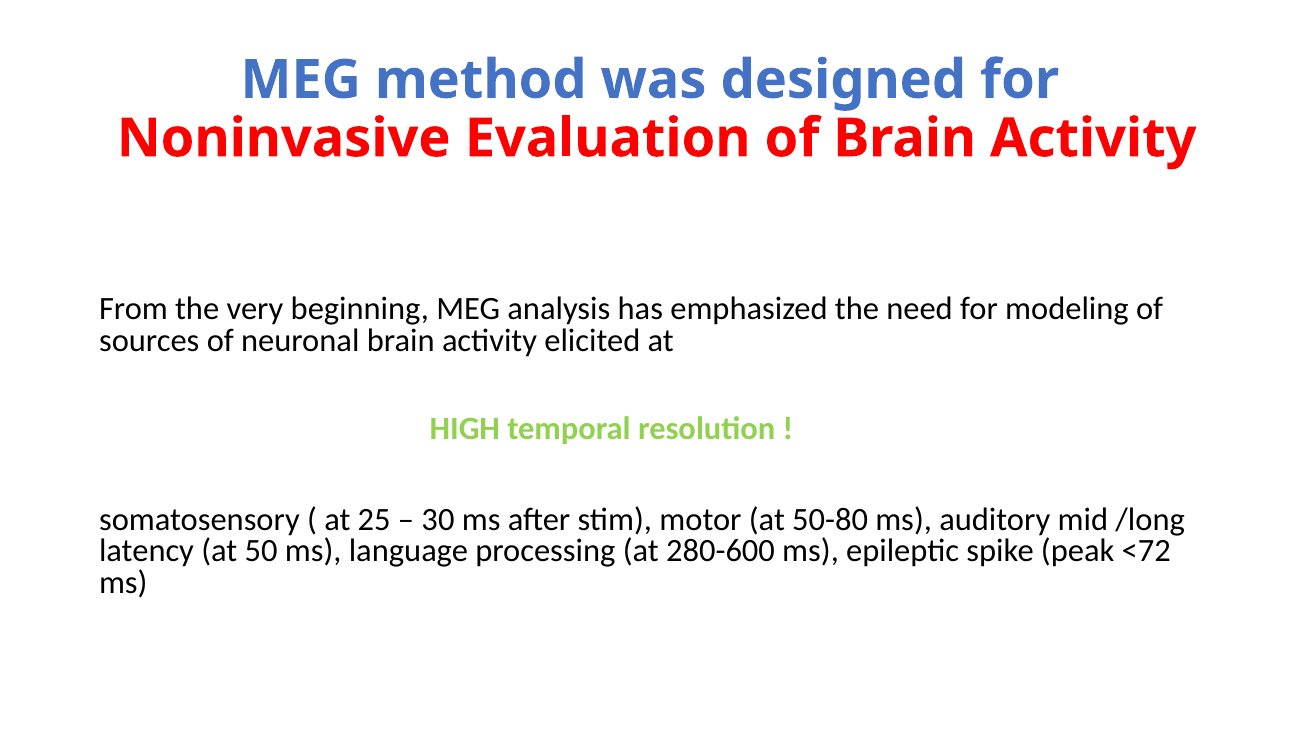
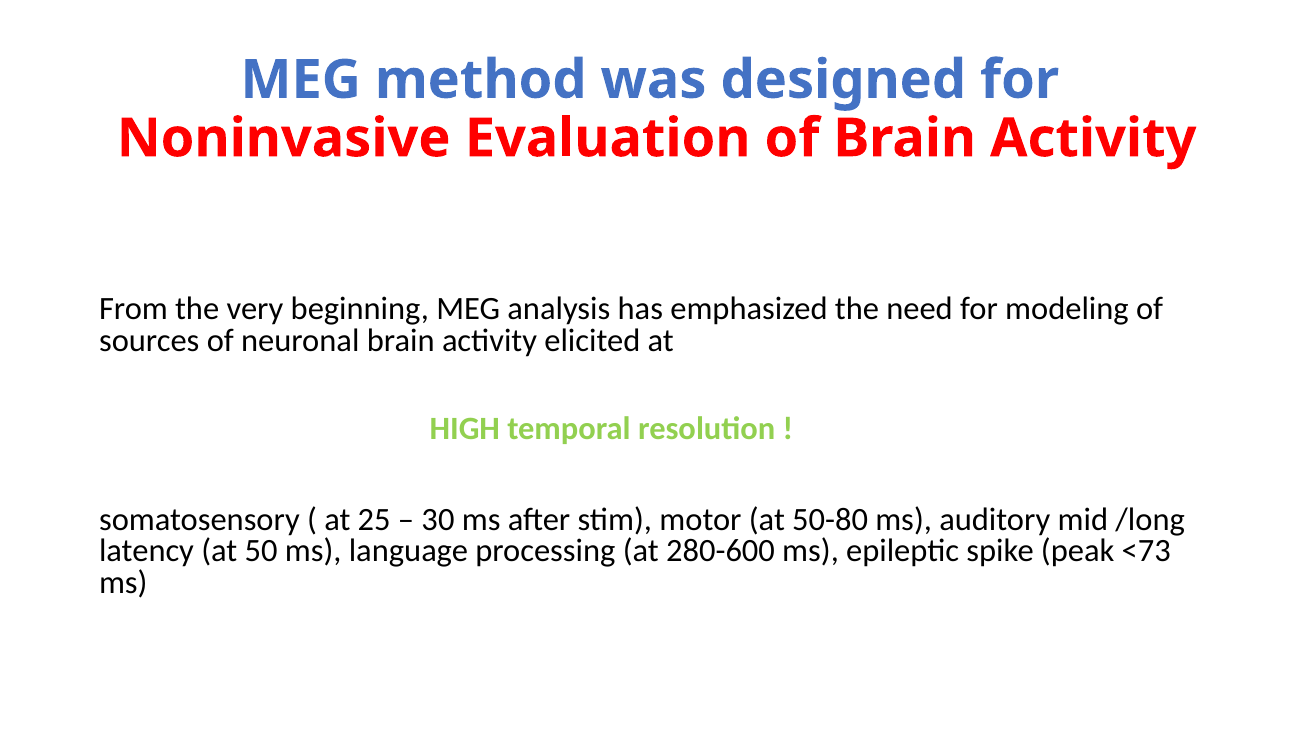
<72: <72 -> <73
